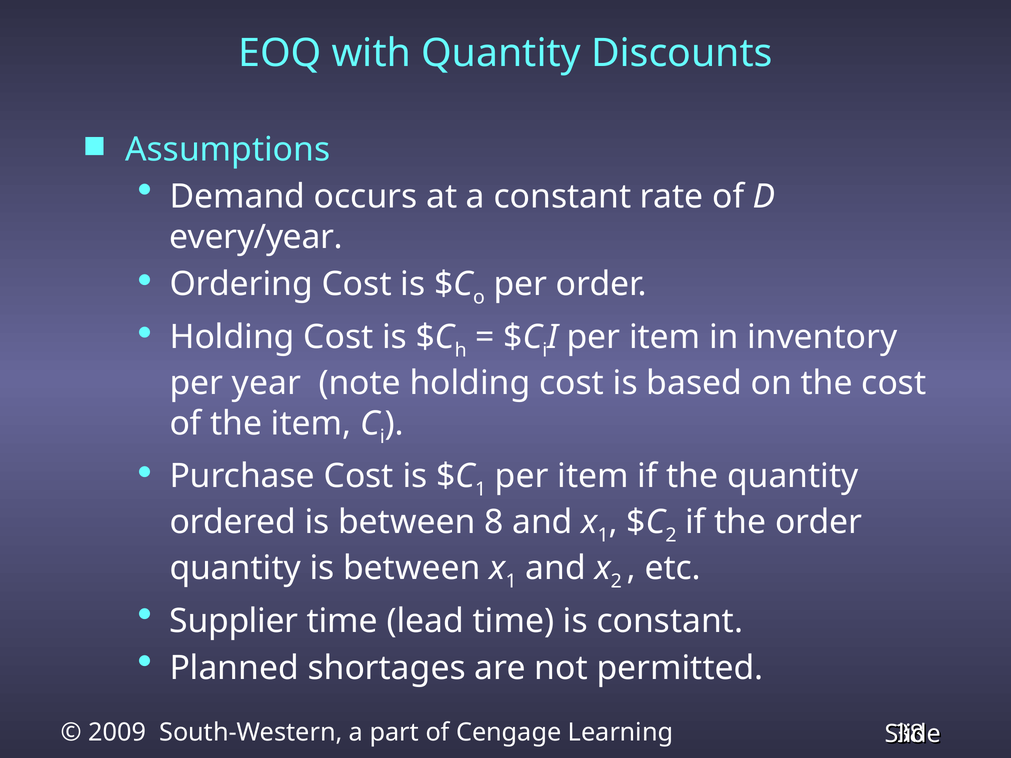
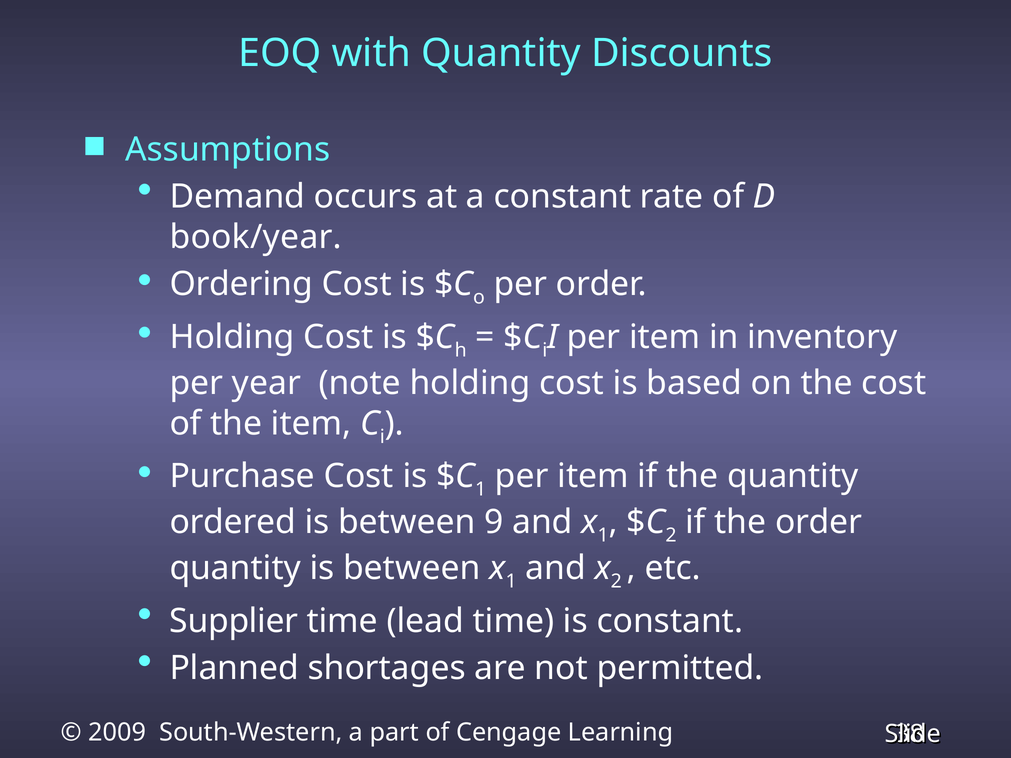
every/year: every/year -> book/year
8: 8 -> 9
